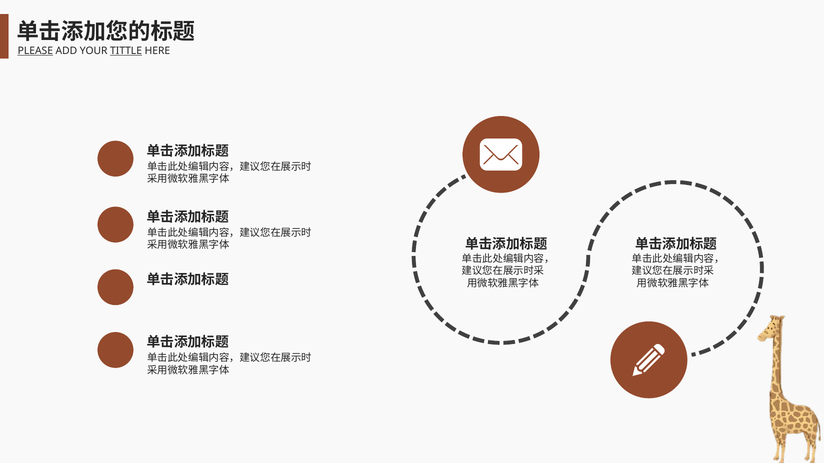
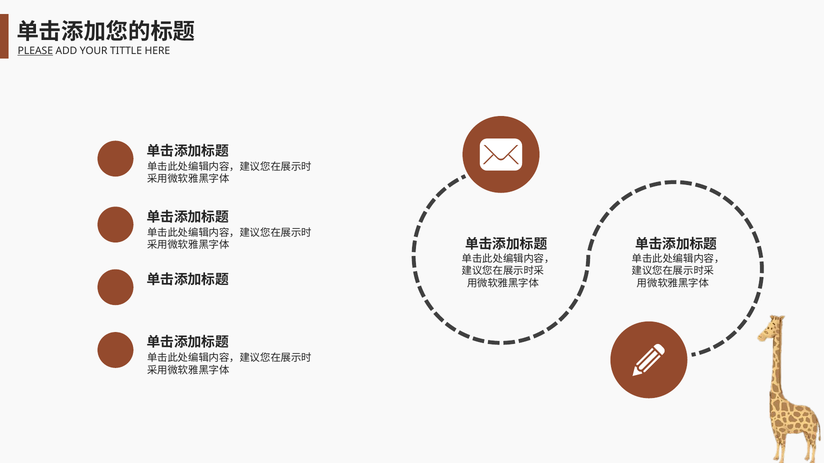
TITTLE underline: present -> none
